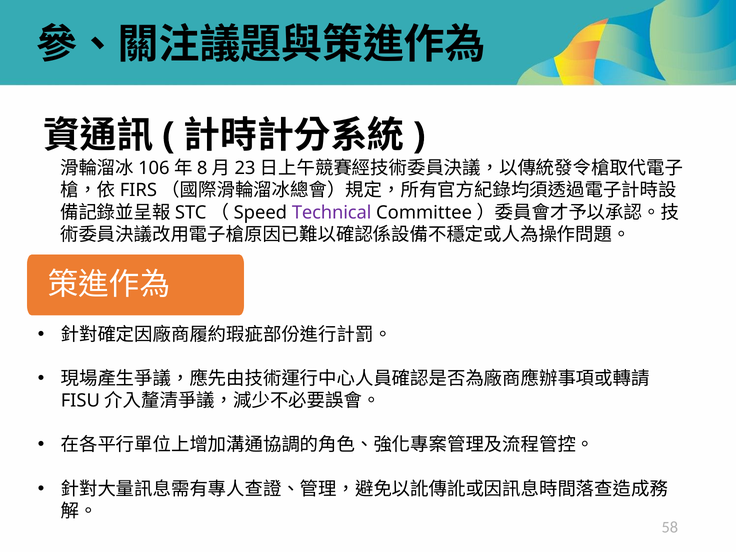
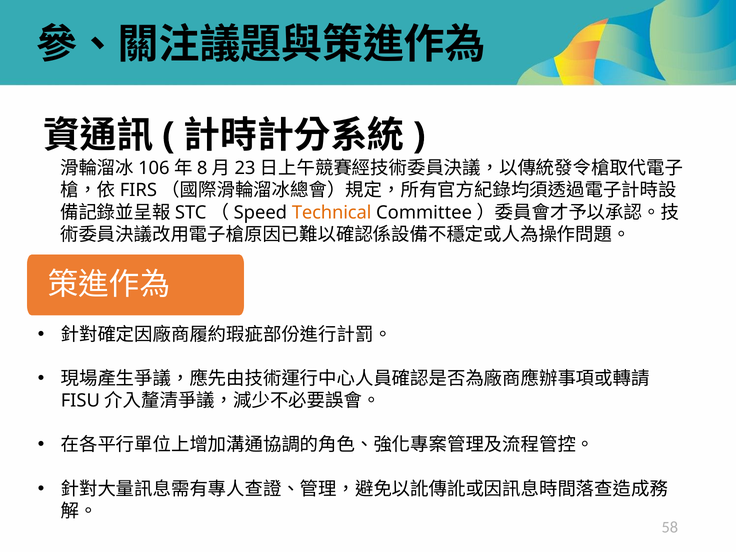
Technical colour: purple -> orange
